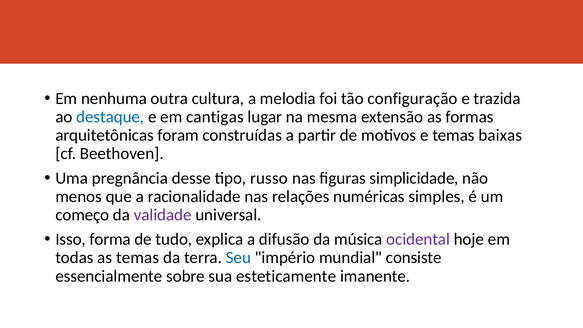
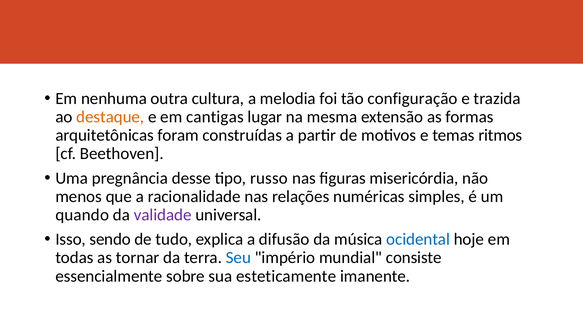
destaque colour: blue -> orange
baixas: baixas -> ritmos
simplicidade: simplicidade -> misericórdia
começo: começo -> quando
forma: forma -> sendo
ocidental colour: purple -> blue
as temas: temas -> tornar
